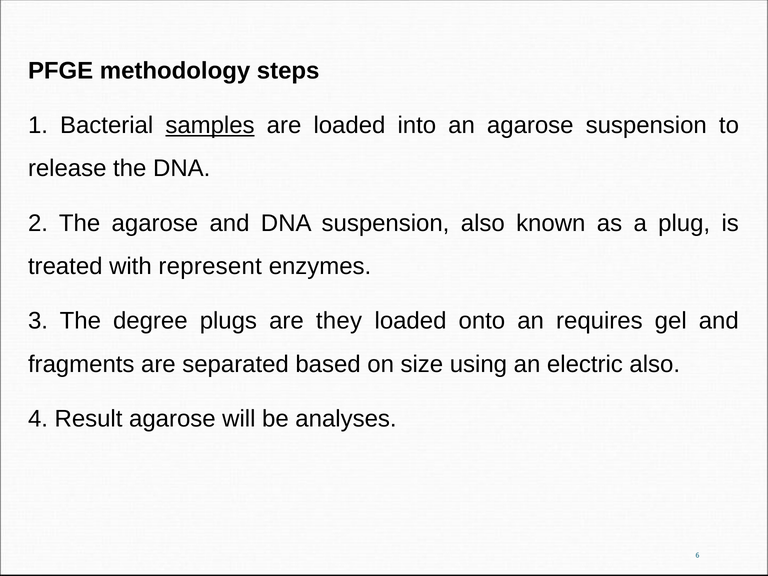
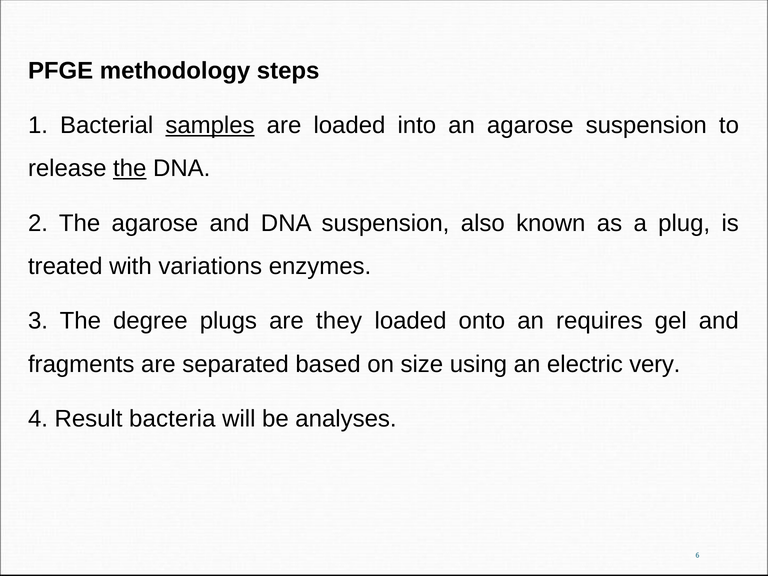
the at (130, 168) underline: none -> present
represent: represent -> variations
electric also: also -> very
Result agarose: agarose -> bacteria
